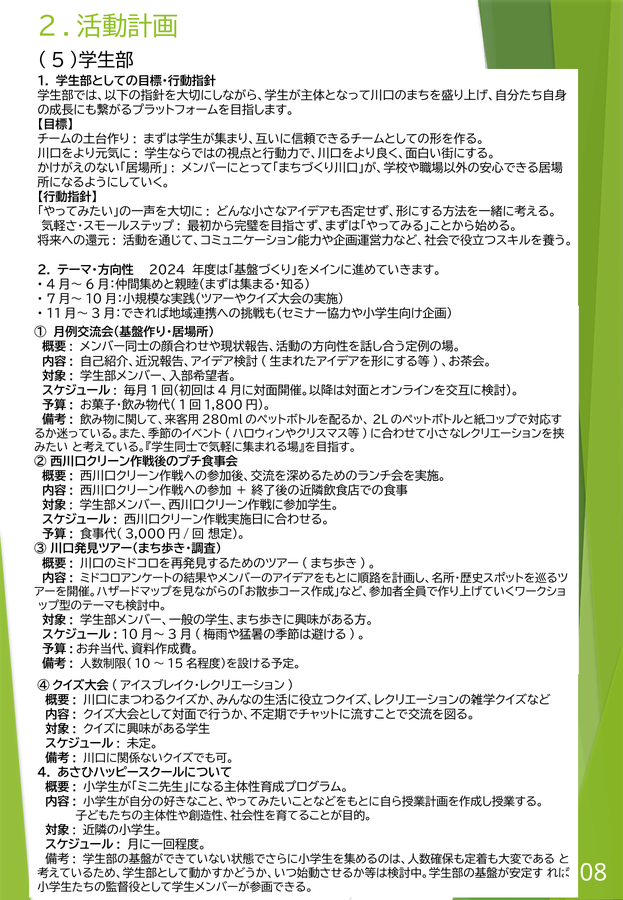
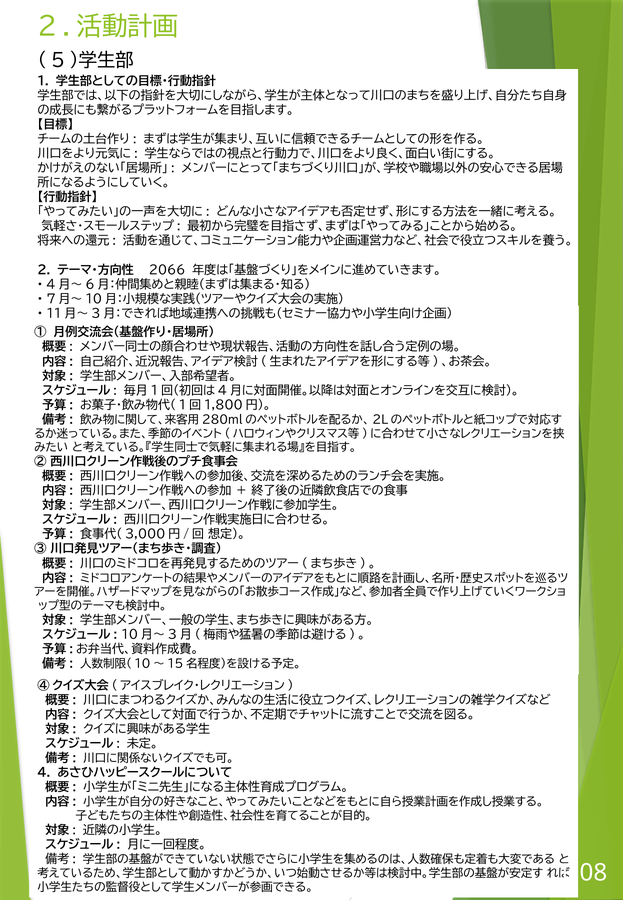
2024: 2024 -> 2066
